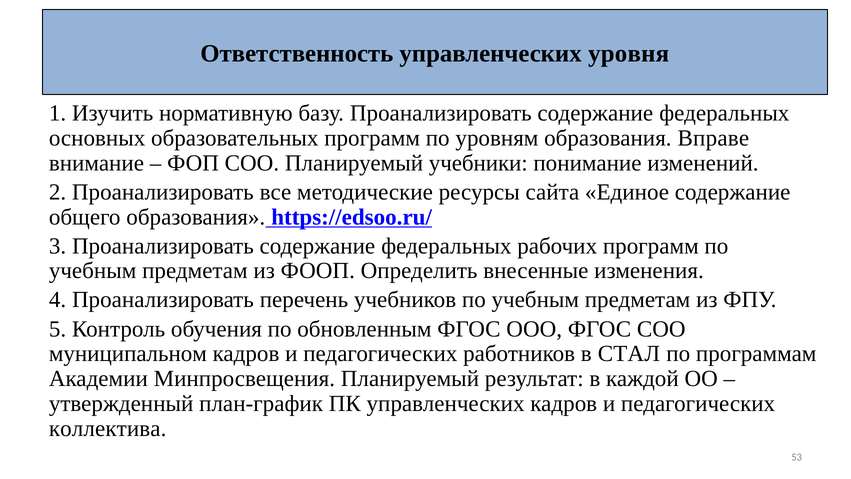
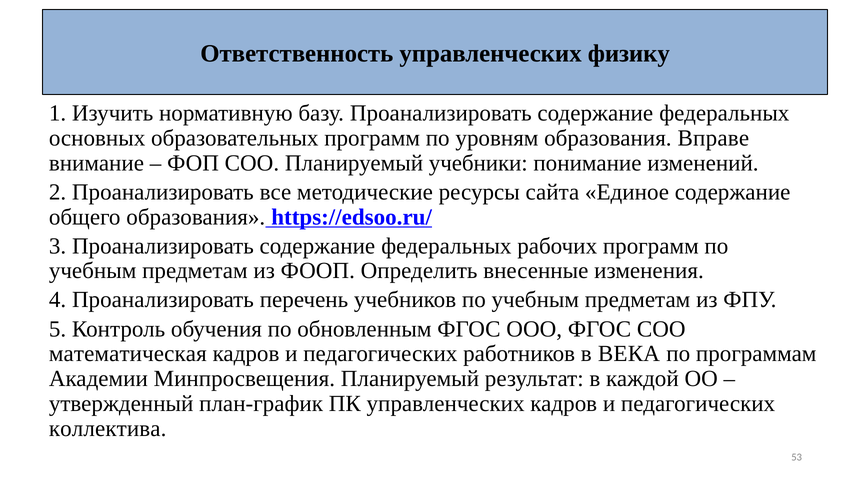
уровня: уровня -> физику
муниципальном: муниципальном -> математическая
СТАЛ: СТАЛ -> ВЕКА
